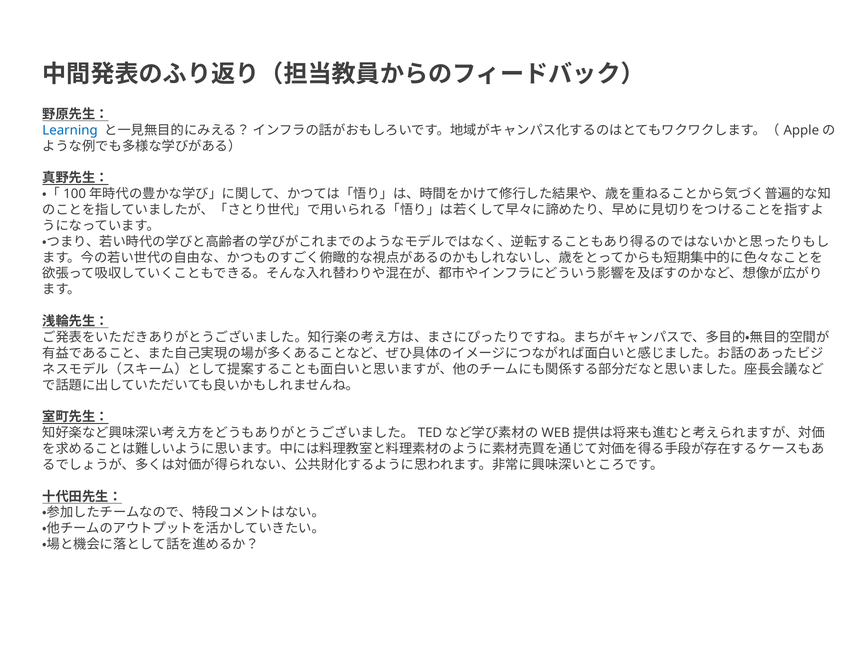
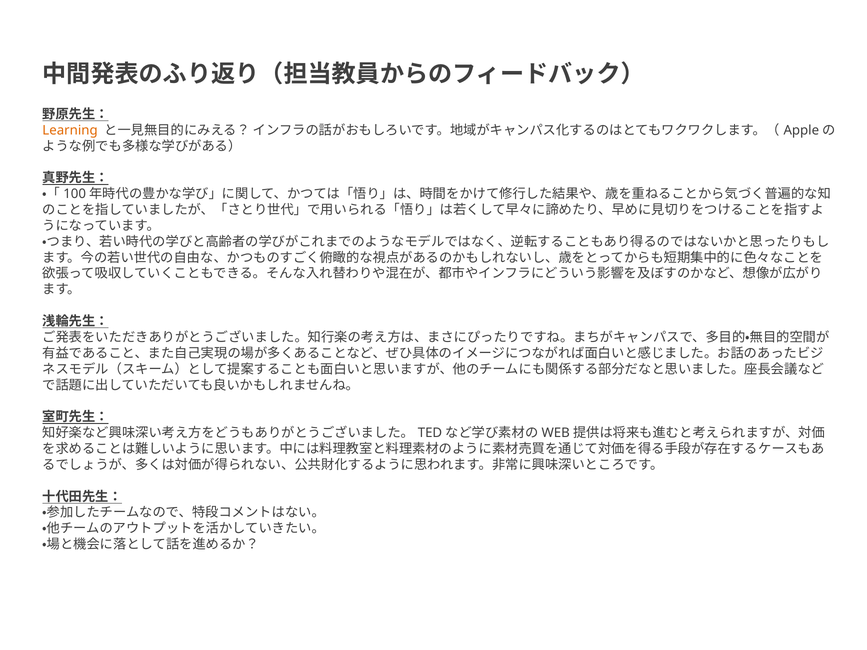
Learning colour: blue -> orange
